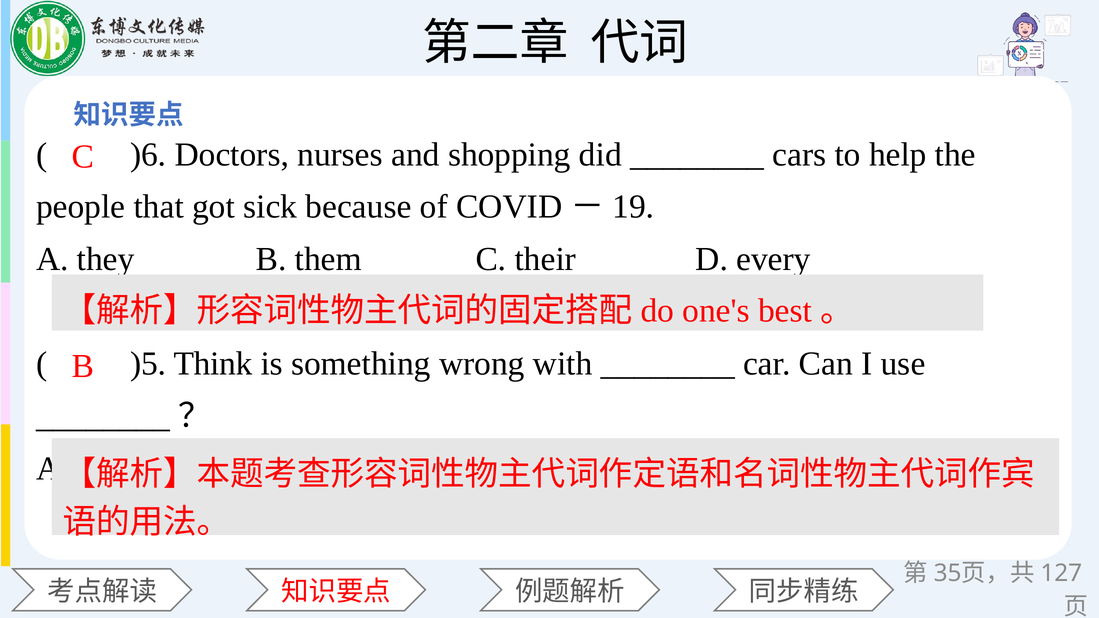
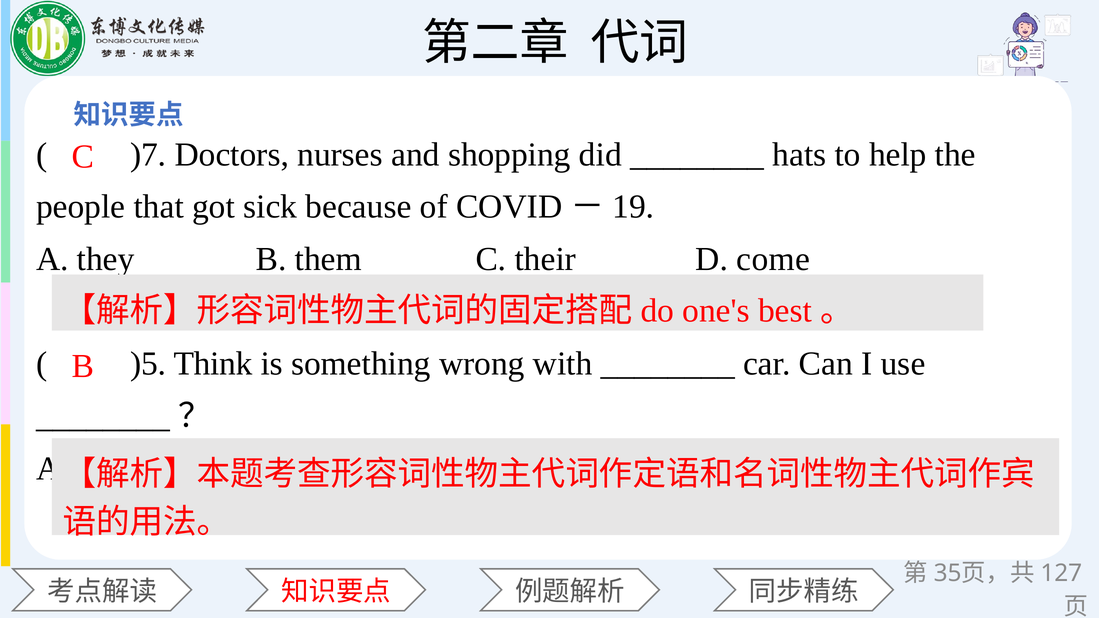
)6: )6 -> )7
cars: cars -> hats
every: every -> come
